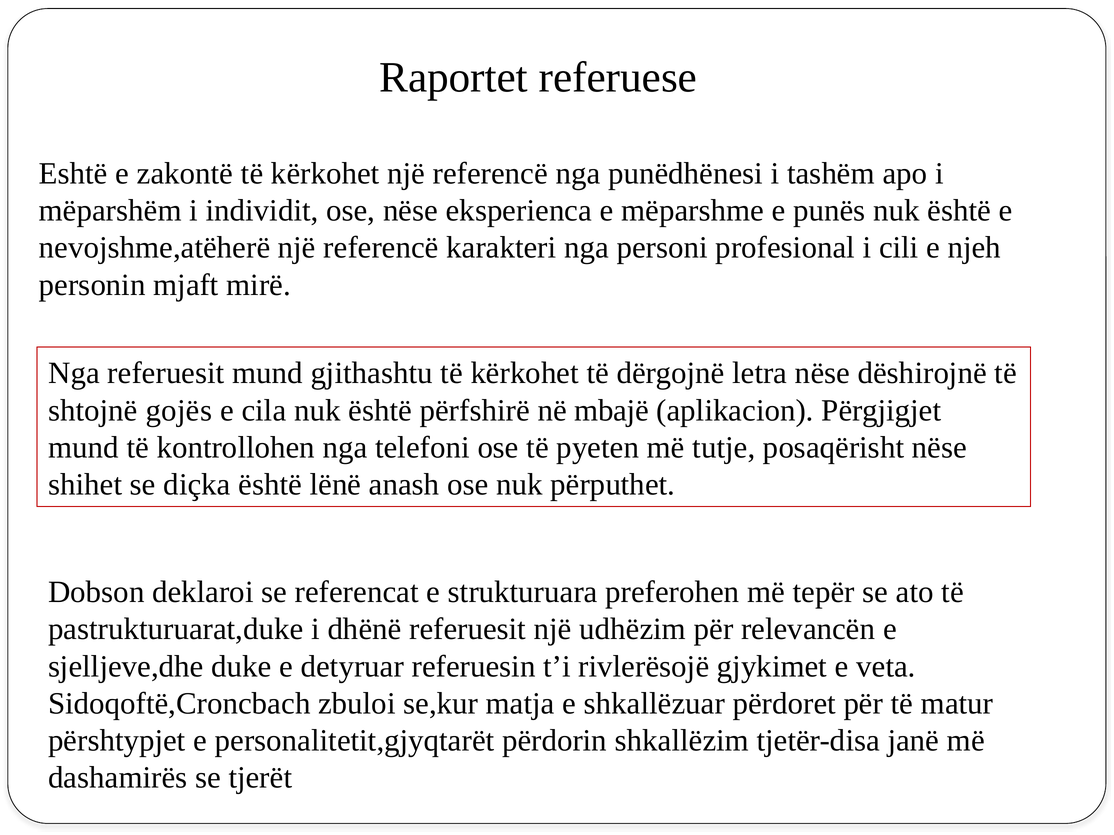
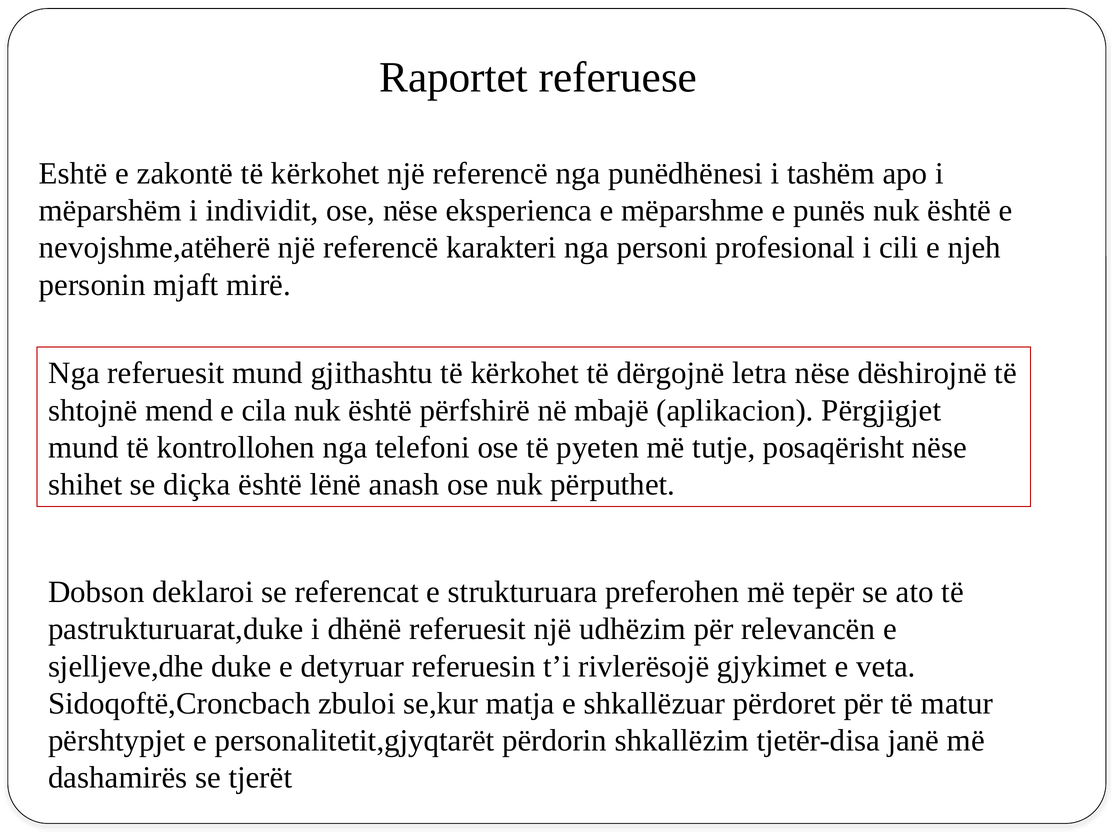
gojës: gojës -> mend
